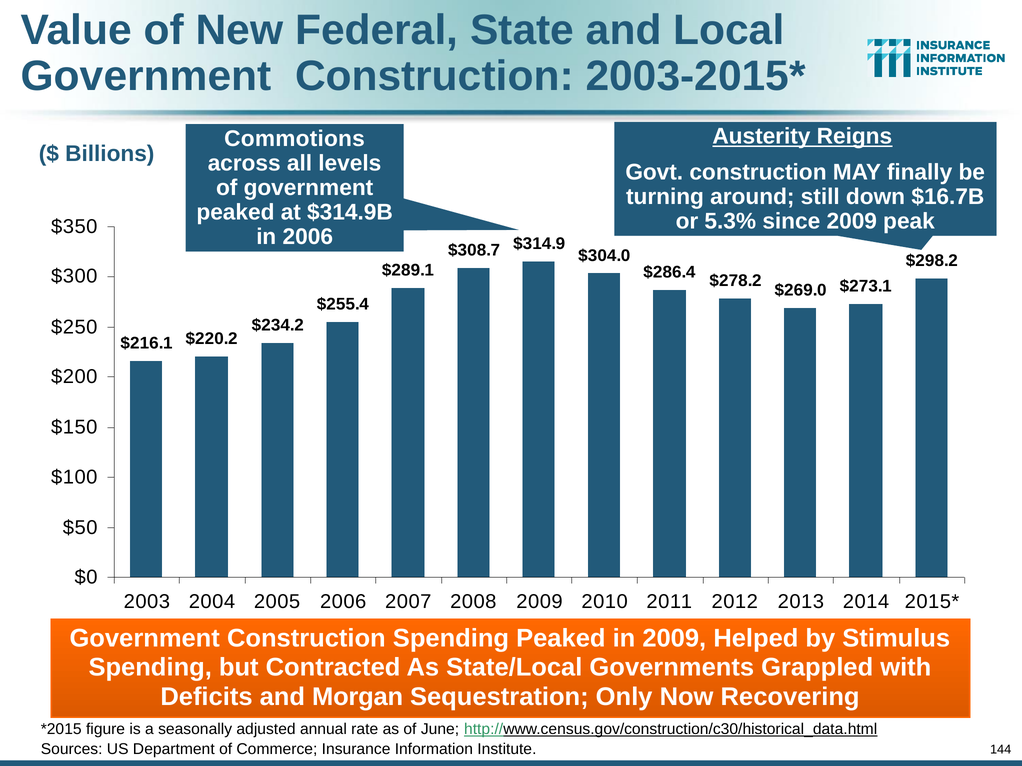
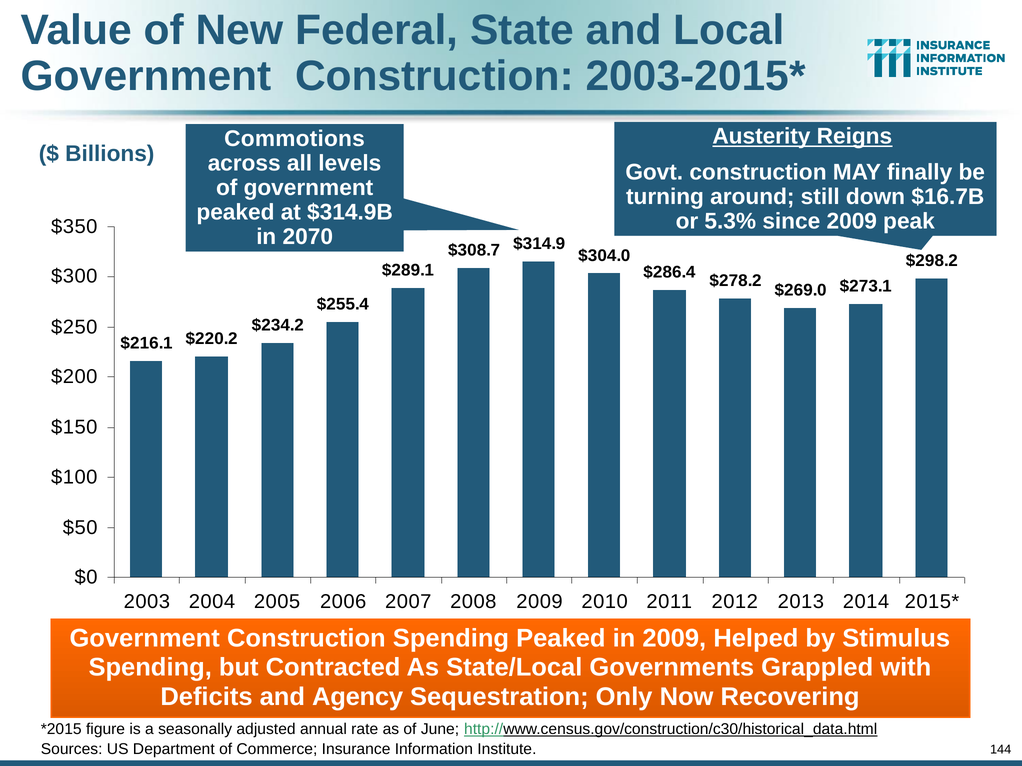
in 2006: 2006 -> 2070
Morgan: Morgan -> Agency
